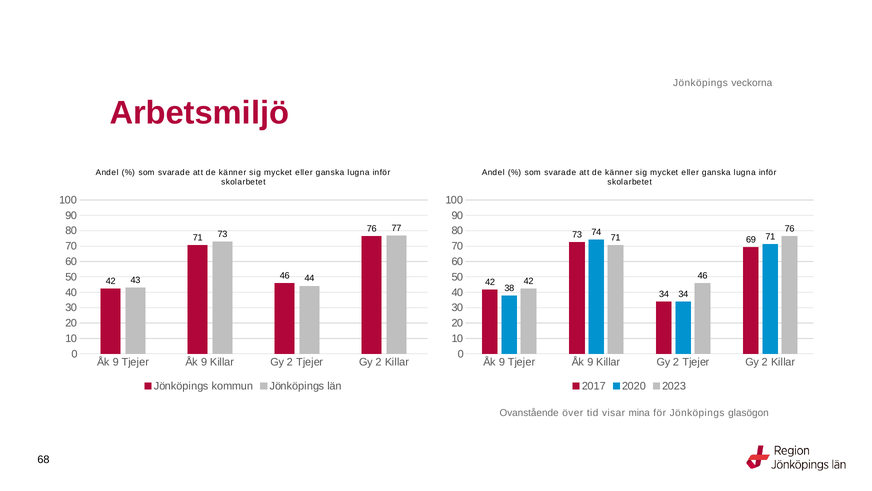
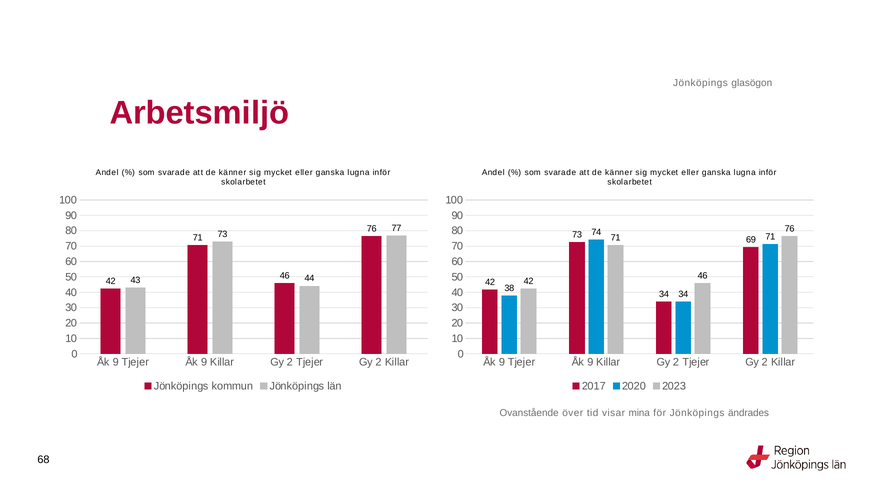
veckorna: veckorna -> glasögon
glasögon: glasögon -> ändrades
